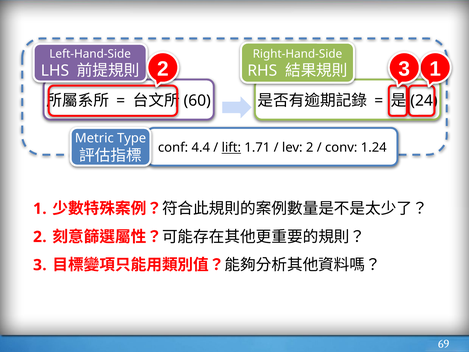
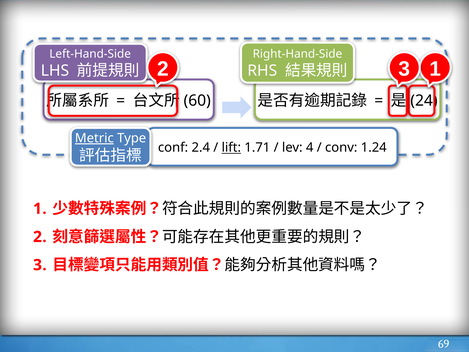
Metric underline: none -> present
4.4: 4.4 -> 2.4
lev 2: 2 -> 4
